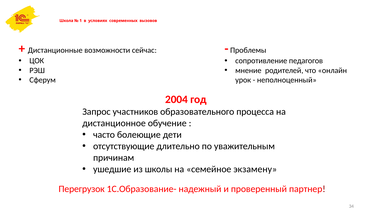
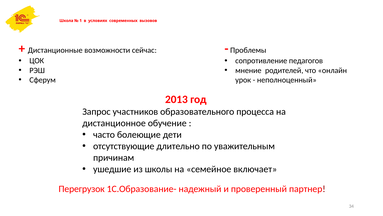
2004: 2004 -> 2013
экзамену: экзамену -> включает
